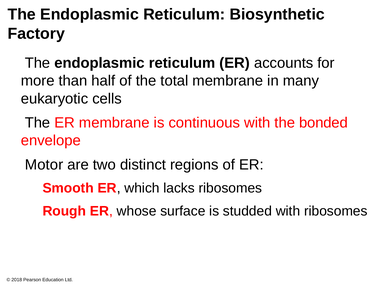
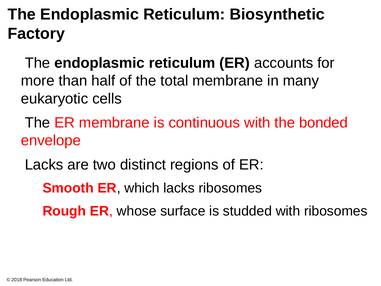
Motor at (44, 165): Motor -> Lacks
